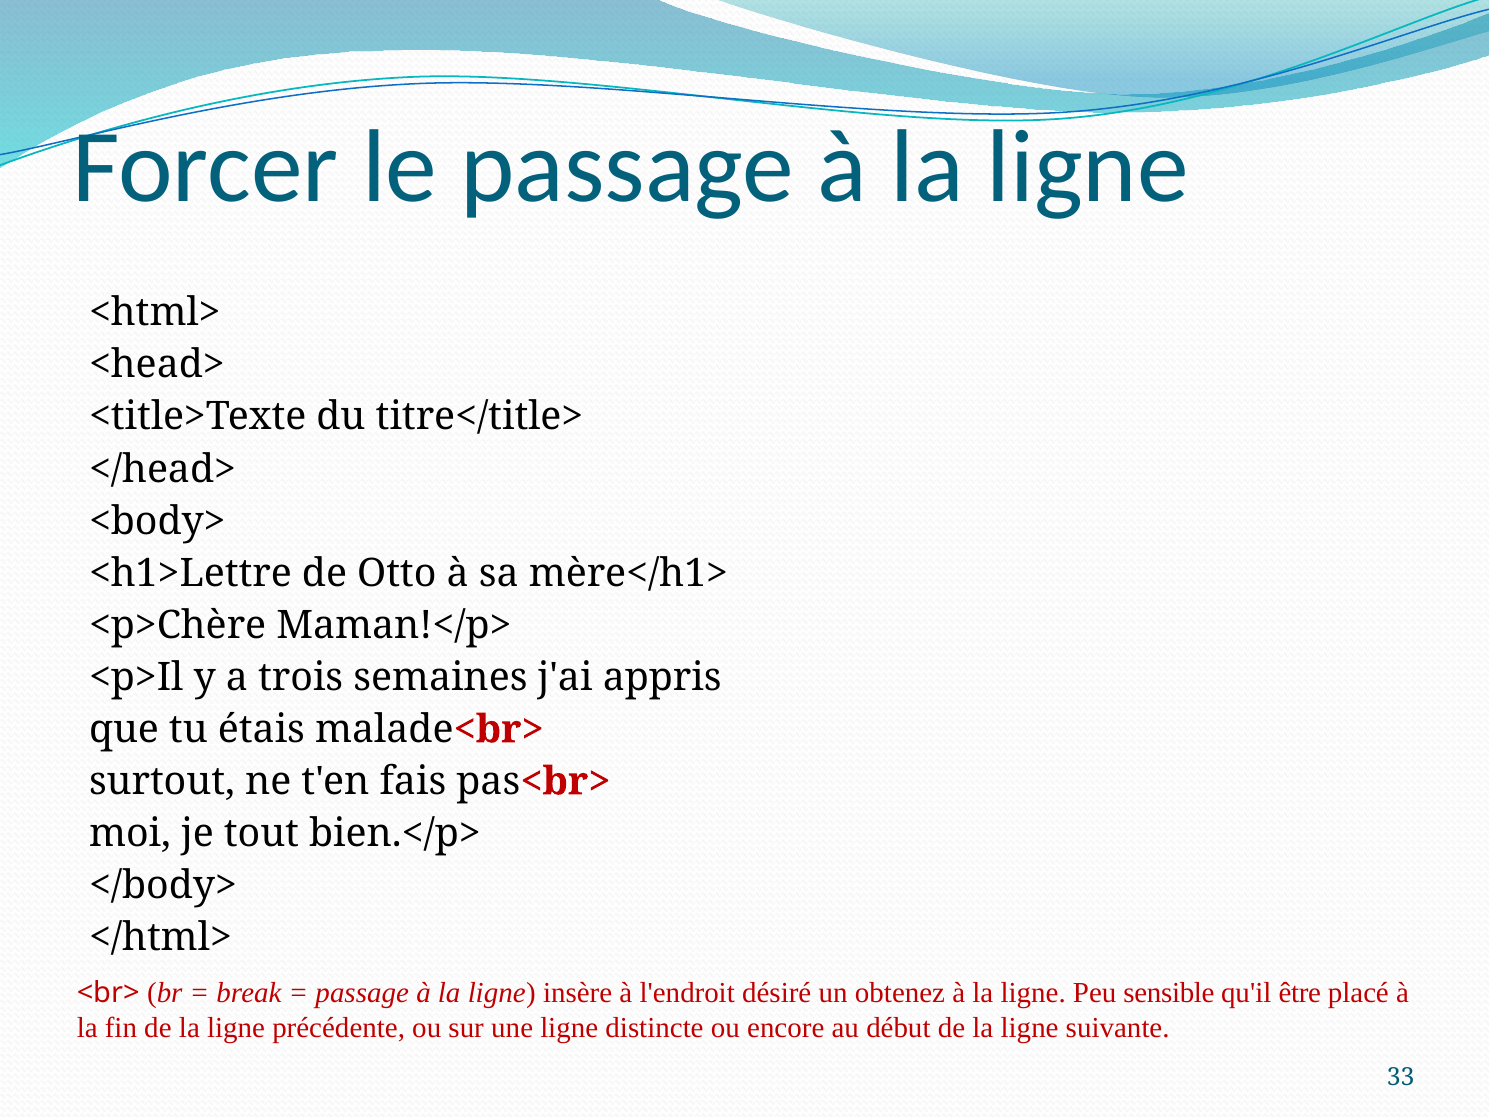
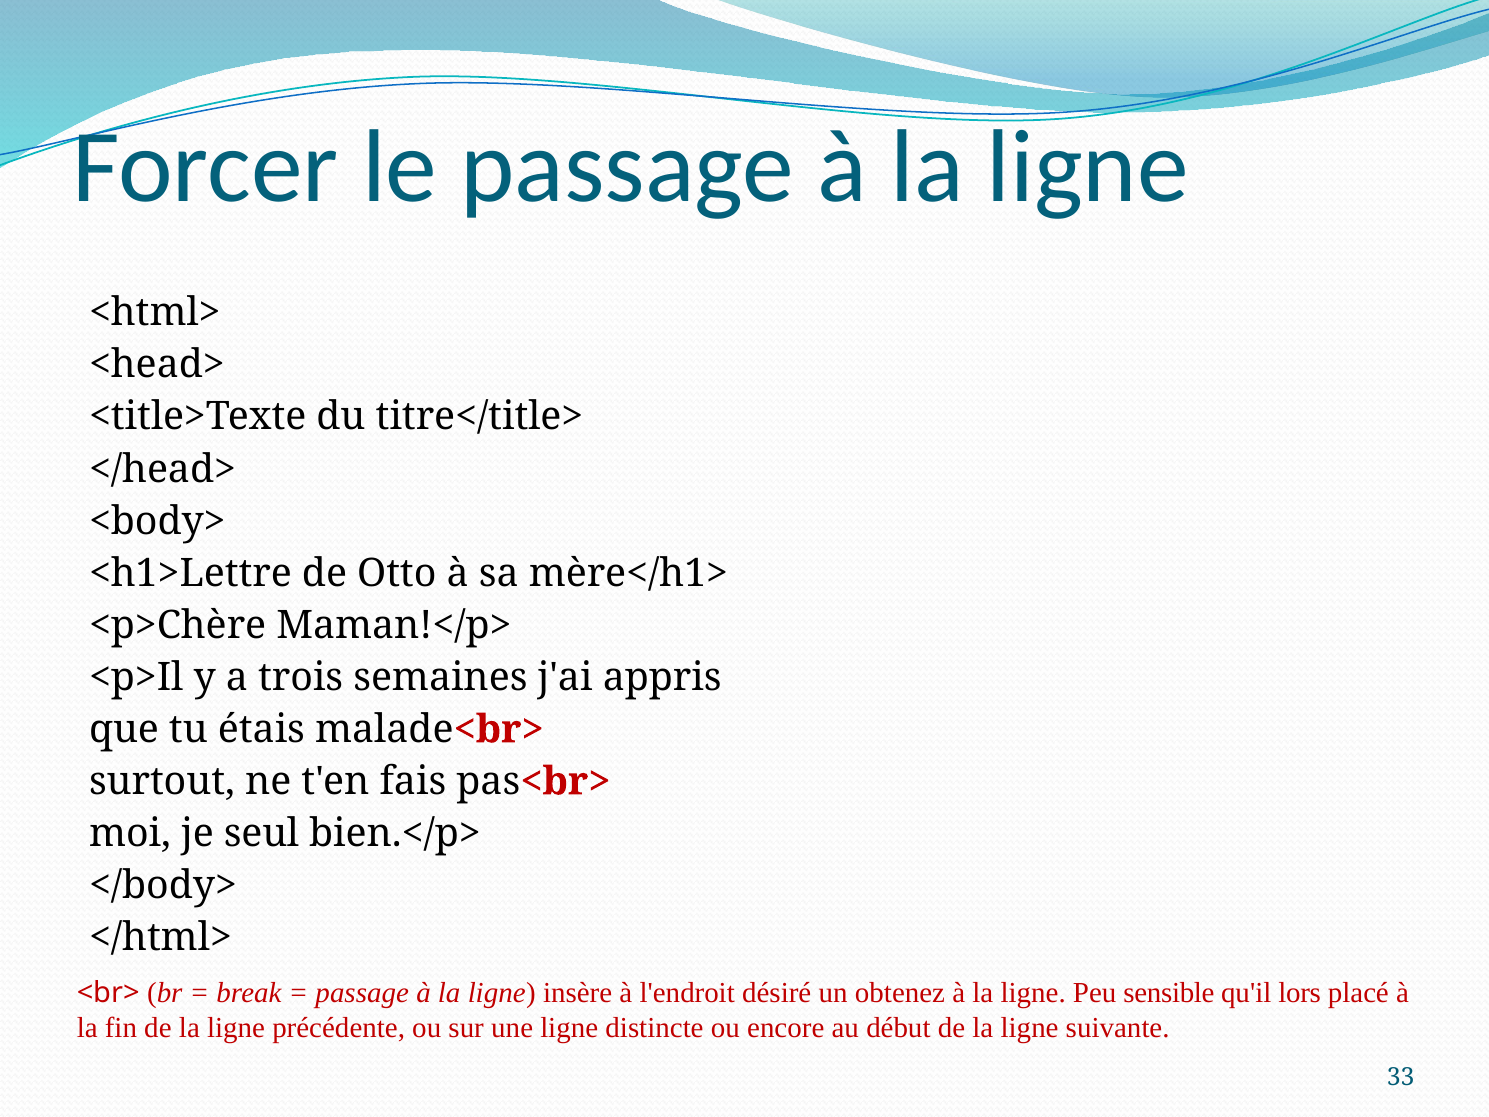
tout: tout -> seul
être: être -> lors
